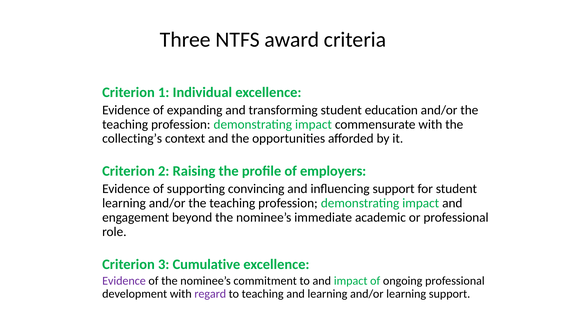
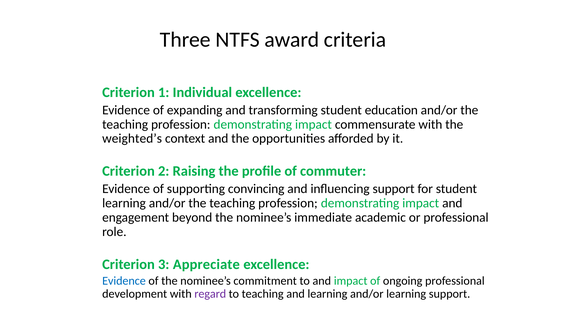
collecting’s: collecting’s -> weighted’s
employers: employers -> commuter
Cumulative: Cumulative -> Appreciate
Evidence at (124, 281) colour: purple -> blue
